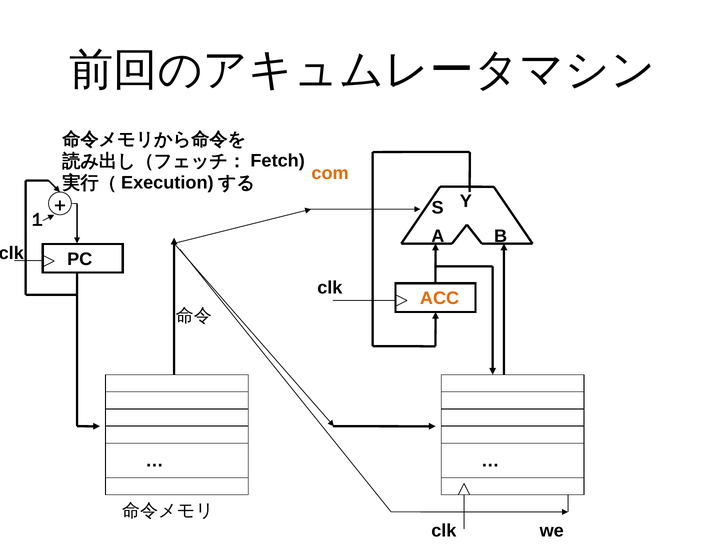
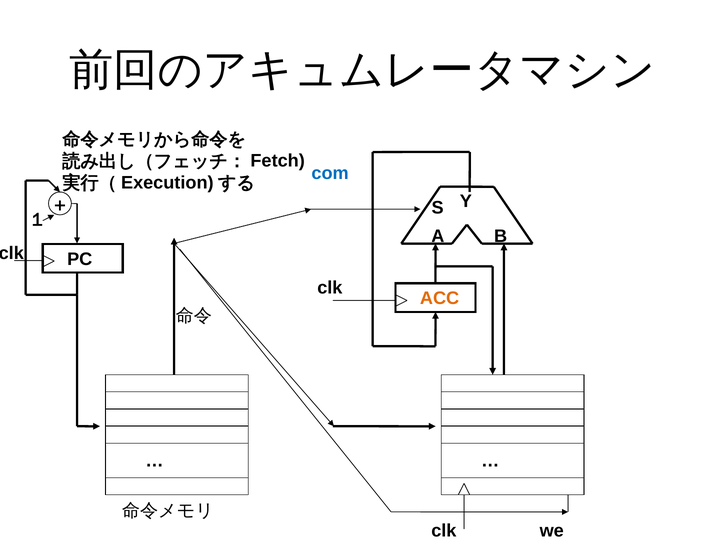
com colour: orange -> blue
